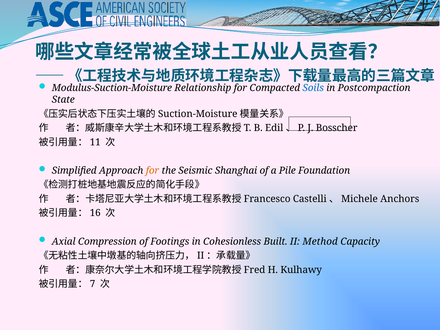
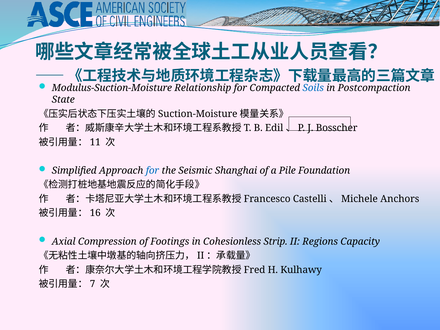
for at (152, 171) colour: orange -> blue
Built: Built -> Strip
Method: Method -> Regions
